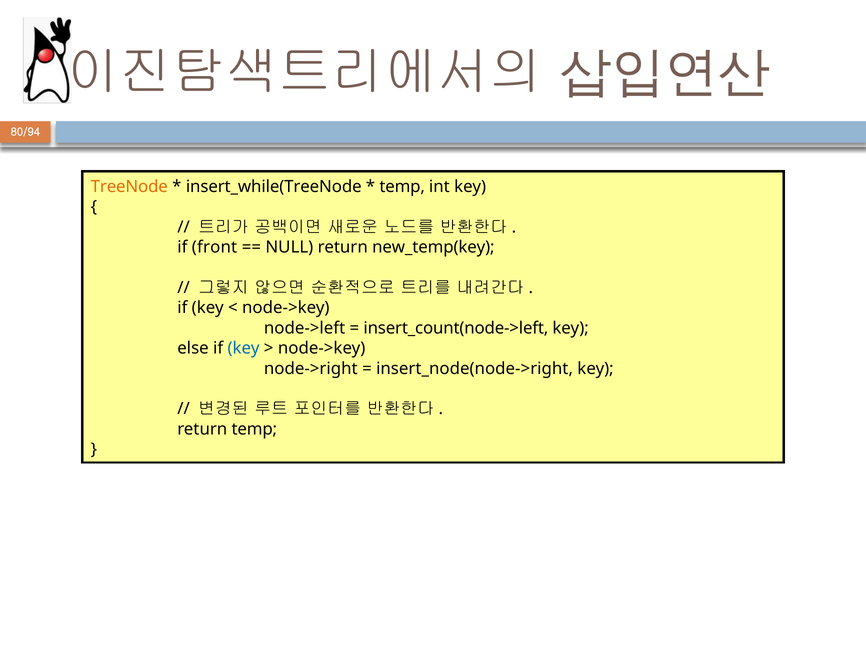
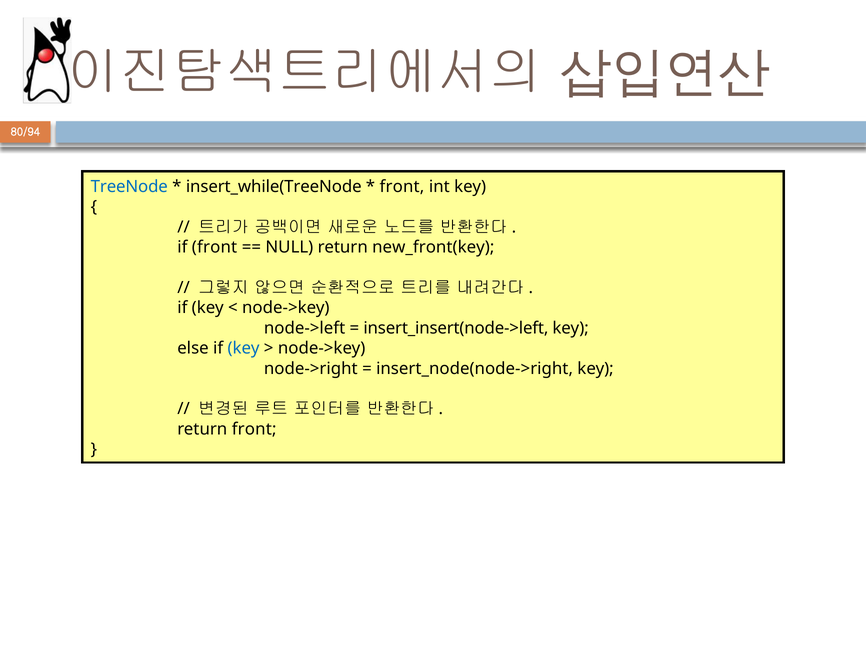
TreeNode colour: orange -> blue
temp at (402, 187): temp -> front
new_temp(key: new_temp(key -> new_front(key
insert_count(node->left: insert_count(node->left -> insert_insert(node->left
return temp: temp -> front
